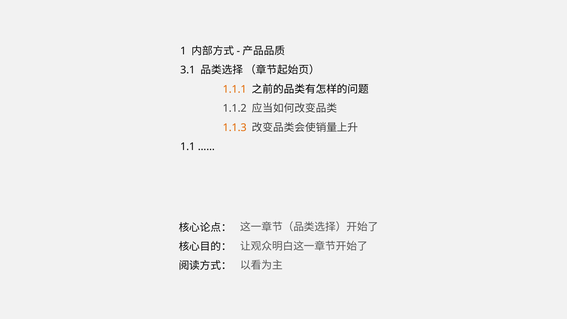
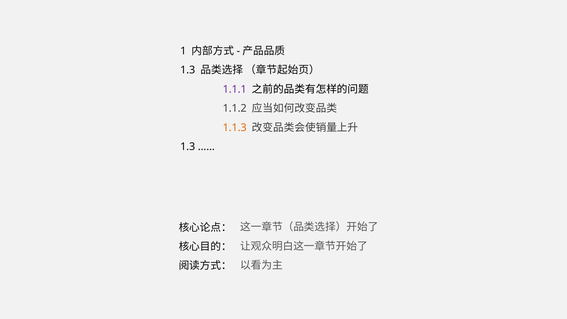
3.1 at (188, 70): 3.1 -> 1.3
1.1.1 colour: orange -> purple
1.1 at (188, 147): 1.1 -> 1.3
